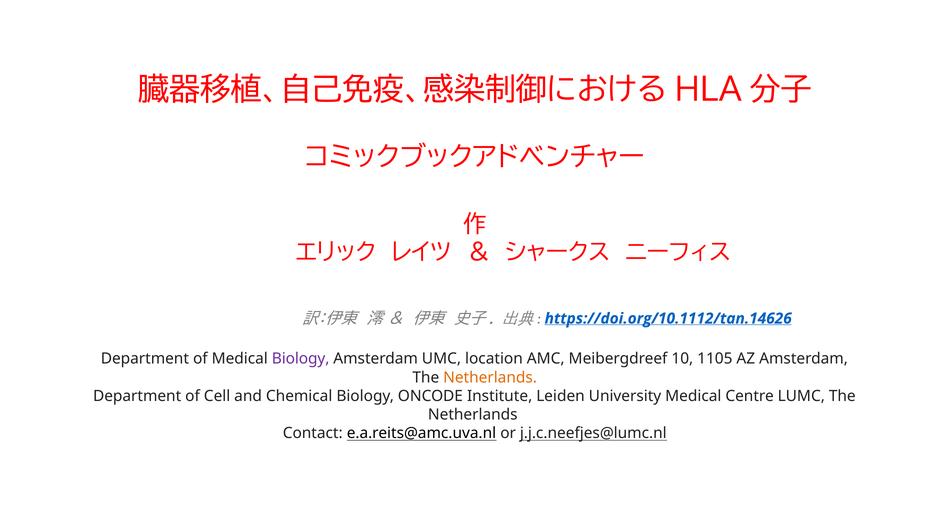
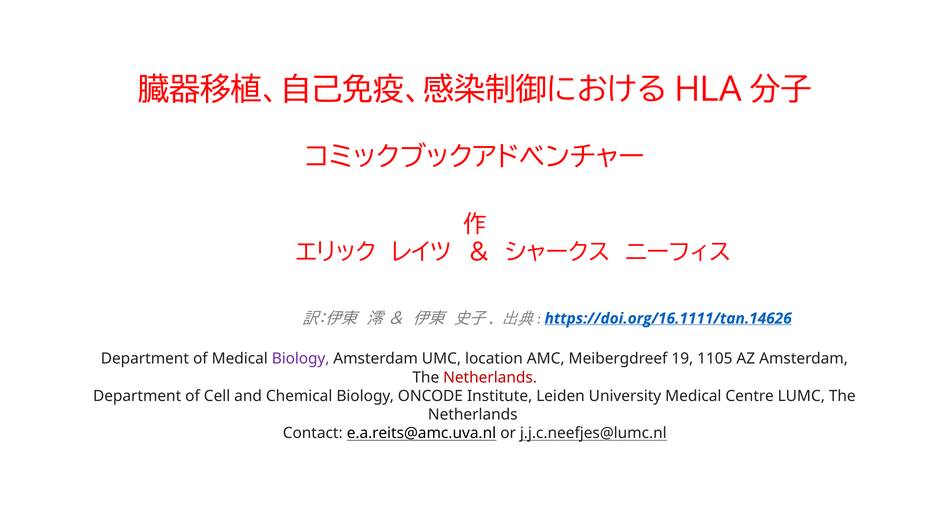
https://doi.org/10.1112/tan.14626: https://doi.org/10.1112/tan.14626 -> https://doi.org/16.1111/tan.14626
10: 10 -> 19
Netherlands at (490, 377) colour: orange -> red
